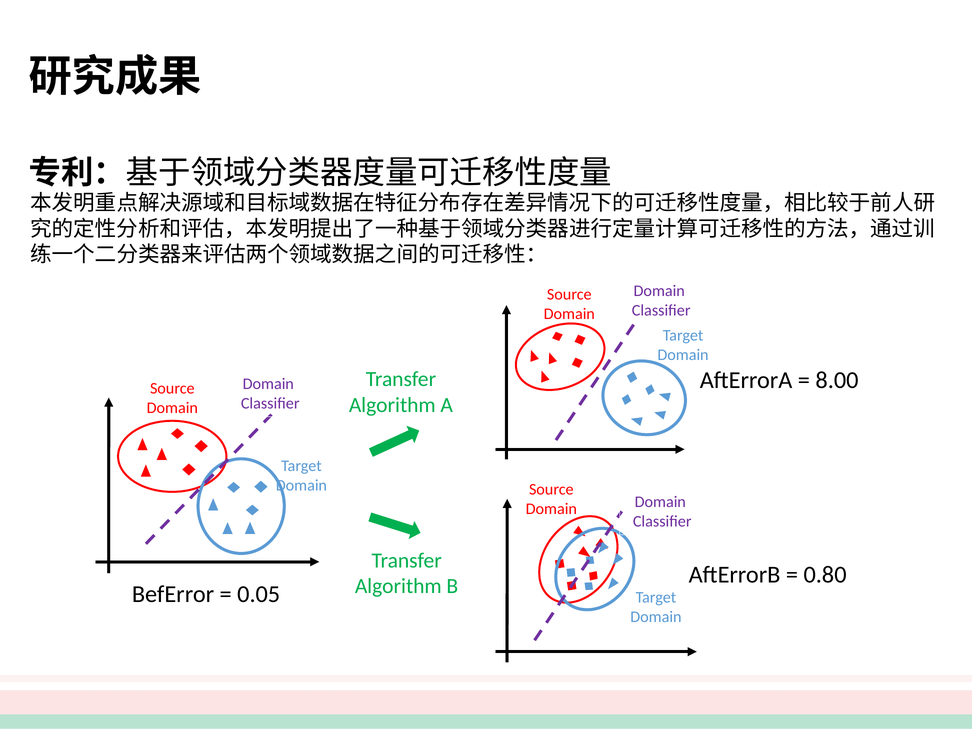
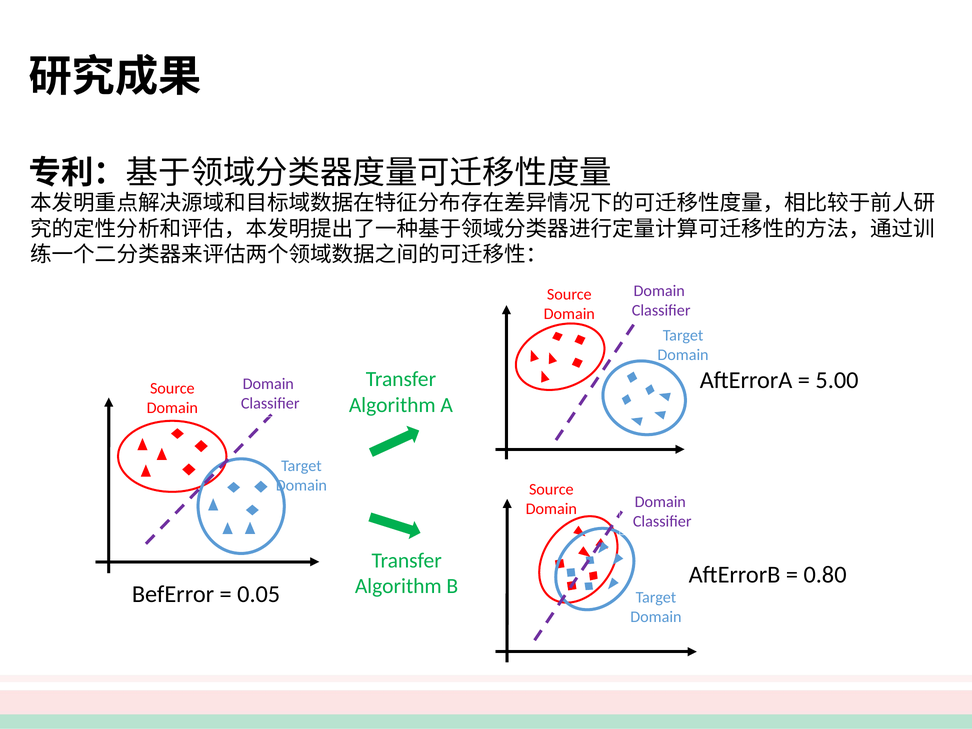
8.00: 8.00 -> 5.00
